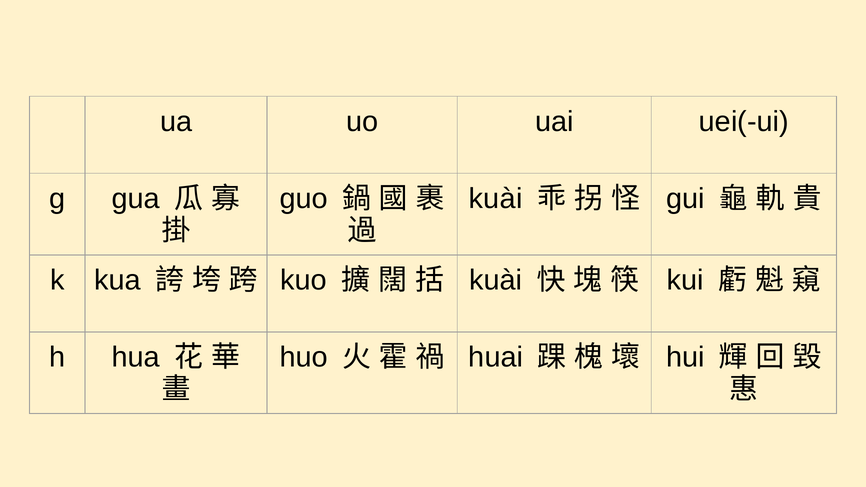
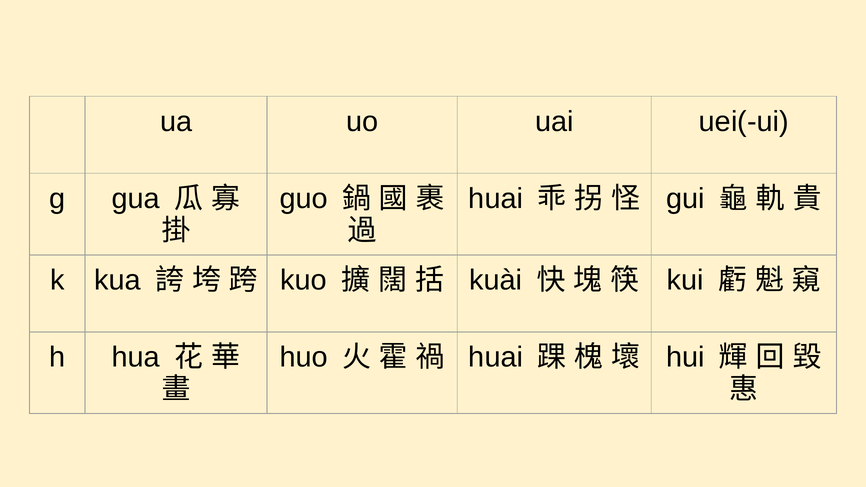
kuài at (496, 199): kuài -> huai
